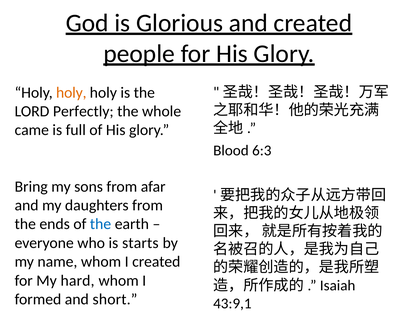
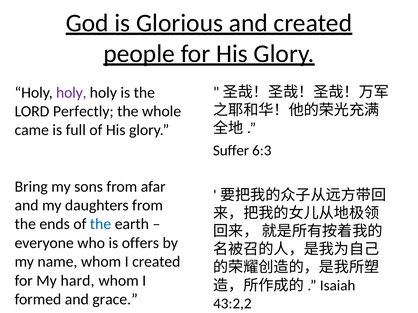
holy at (71, 93) colour: orange -> purple
Blood: Blood -> Suffer
starts: starts -> offers
short: short -> grace
43:9,1: 43:9,1 -> 43:2,2
